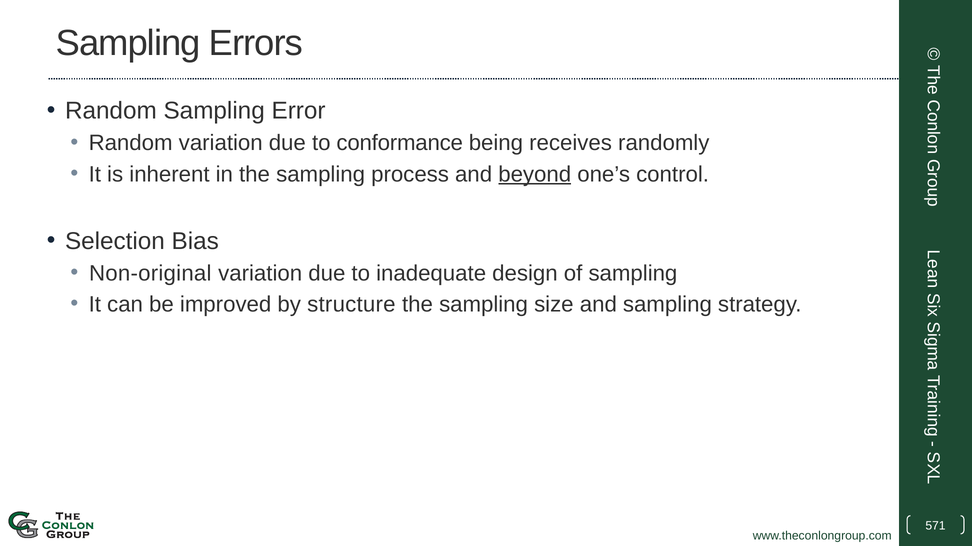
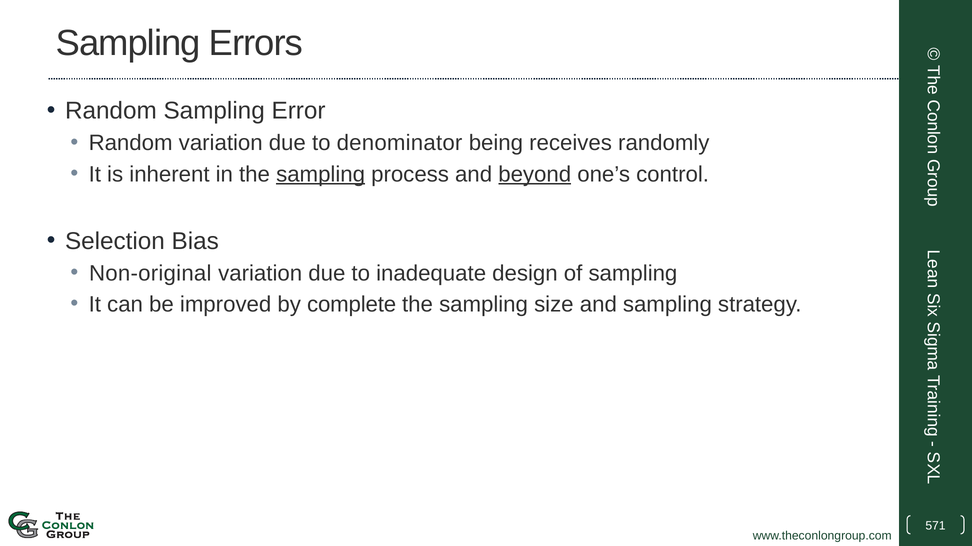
conformance: conformance -> denominator
sampling at (321, 174) underline: none -> present
structure: structure -> complete
